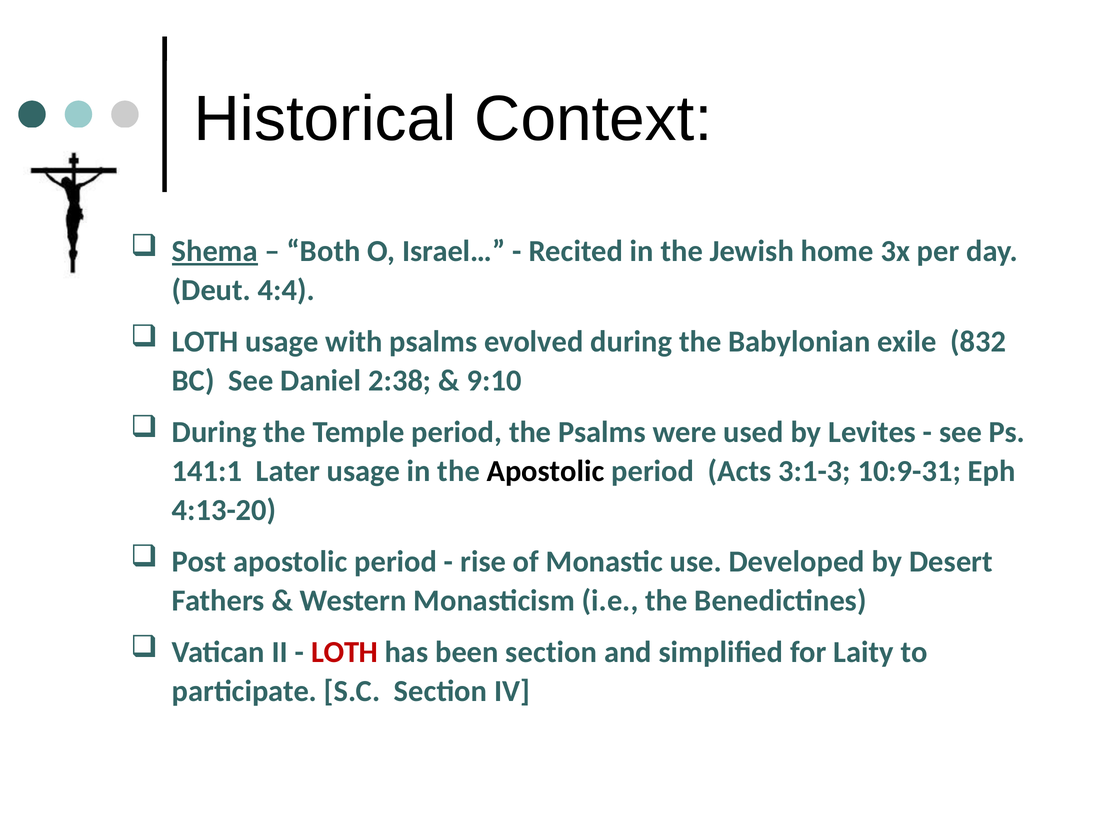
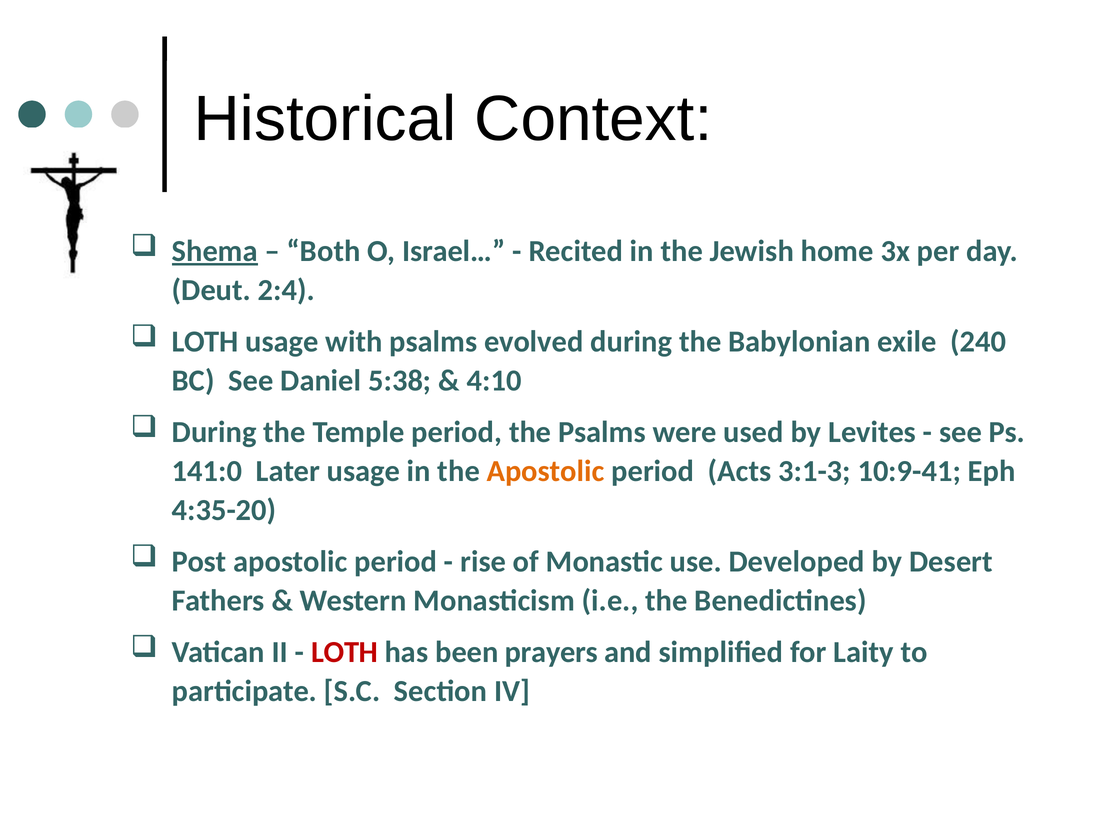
4:4: 4:4 -> 2:4
832: 832 -> 240
2:38: 2:38 -> 5:38
9:10: 9:10 -> 4:10
141:1: 141:1 -> 141:0
Apostolic at (546, 471) colour: black -> orange
10:9-31: 10:9-31 -> 10:9-41
4:13-20: 4:13-20 -> 4:35-20
been section: section -> prayers
